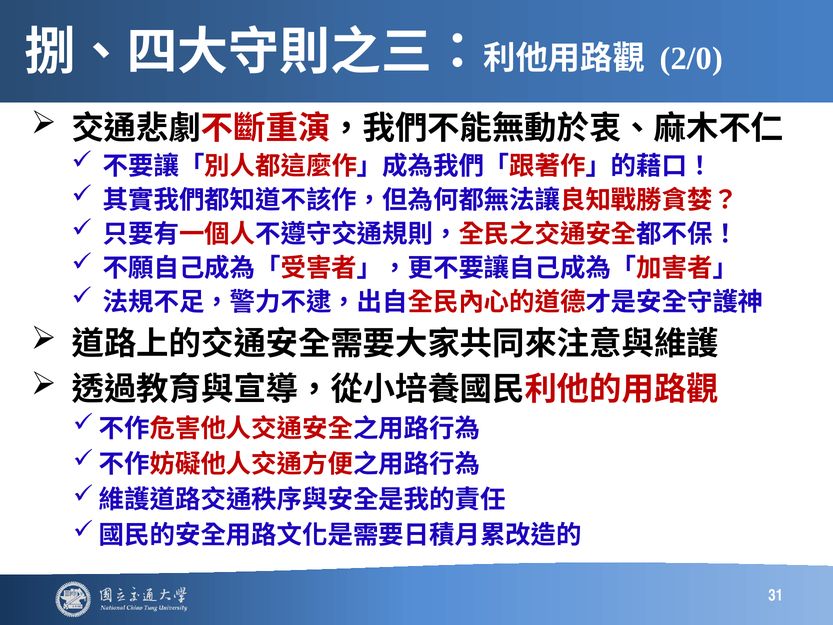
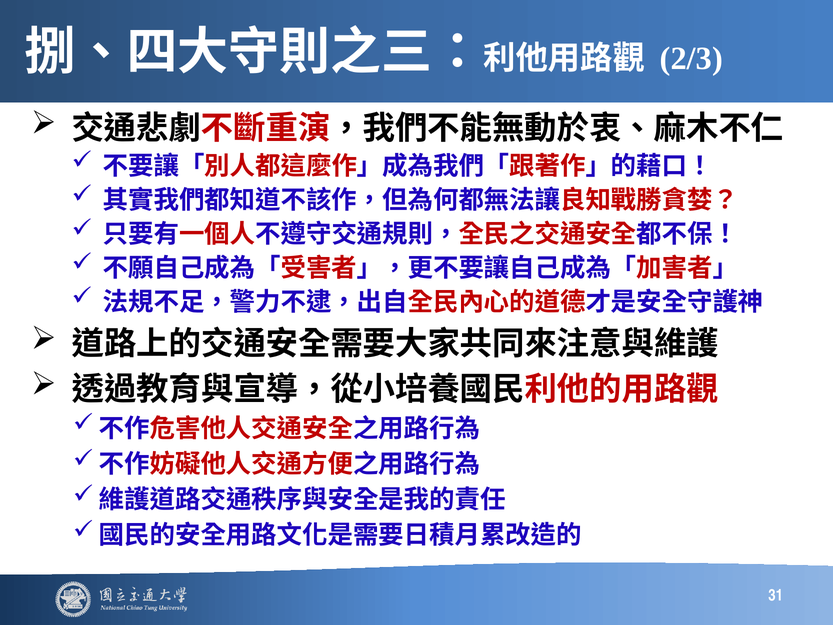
2/0: 2/0 -> 2/3
